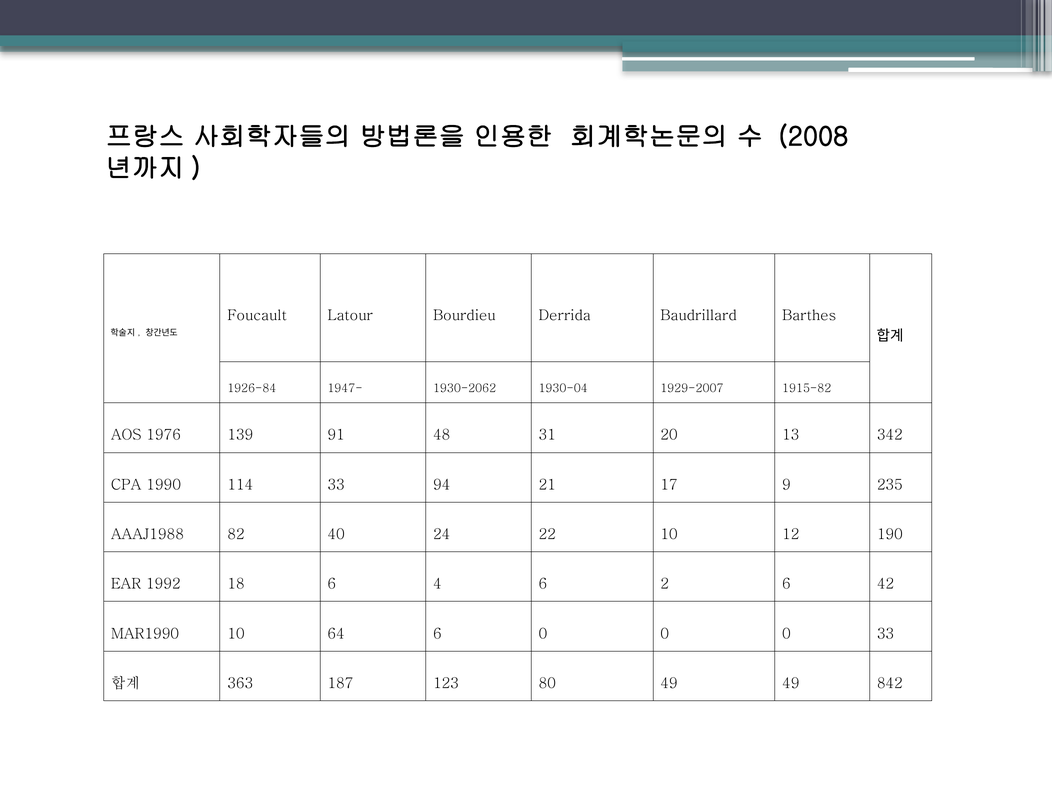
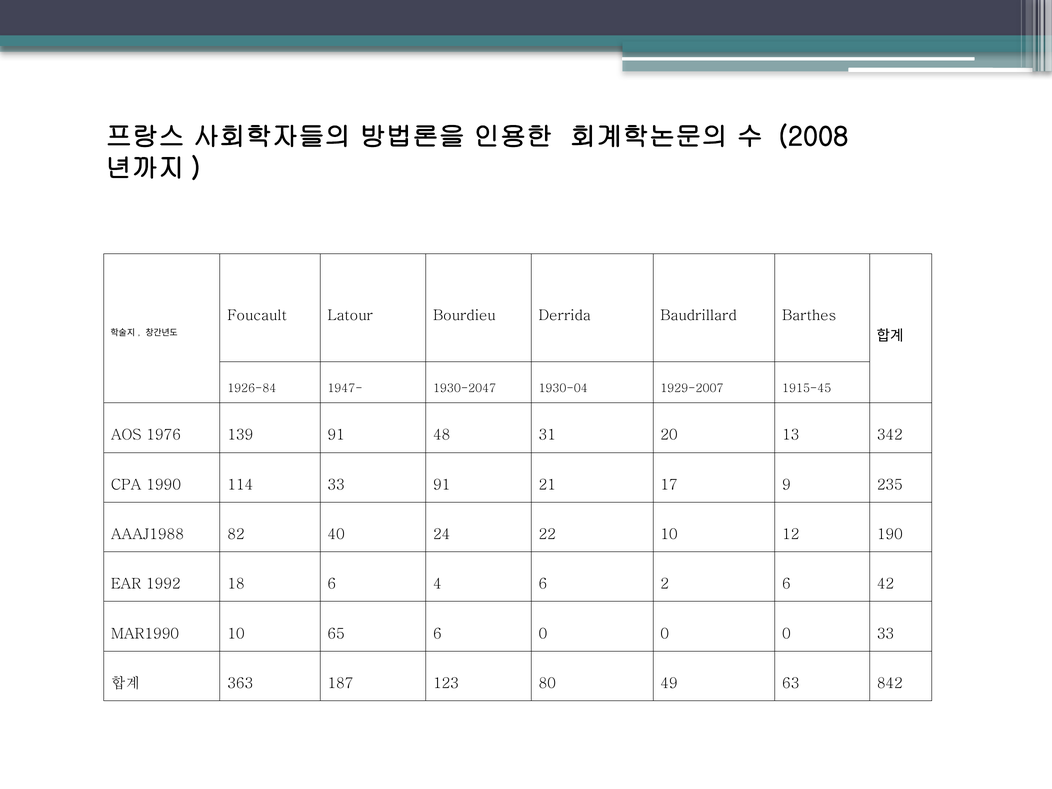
1930-2062: 1930-2062 -> 1930-2047
1915-82: 1915-82 -> 1915-45
33 94: 94 -> 91
64: 64 -> 65
49 49: 49 -> 63
